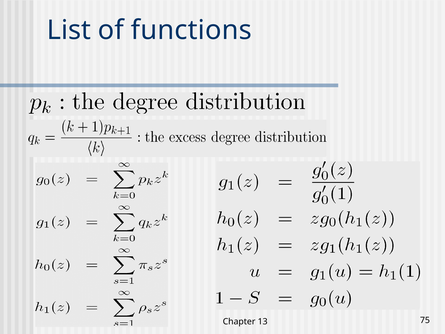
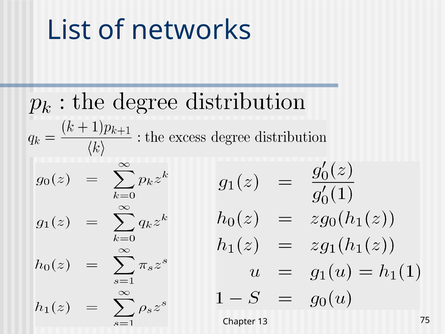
functions: functions -> networks
